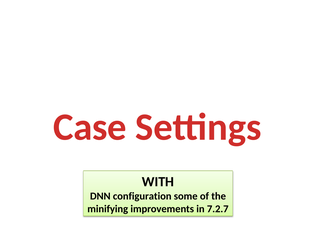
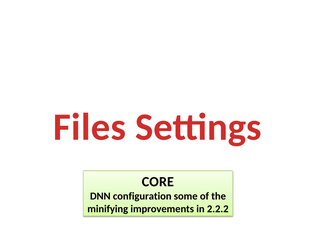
Case: Case -> Files
WITH: WITH -> CORE
7.2.7: 7.2.7 -> 2.2.2
